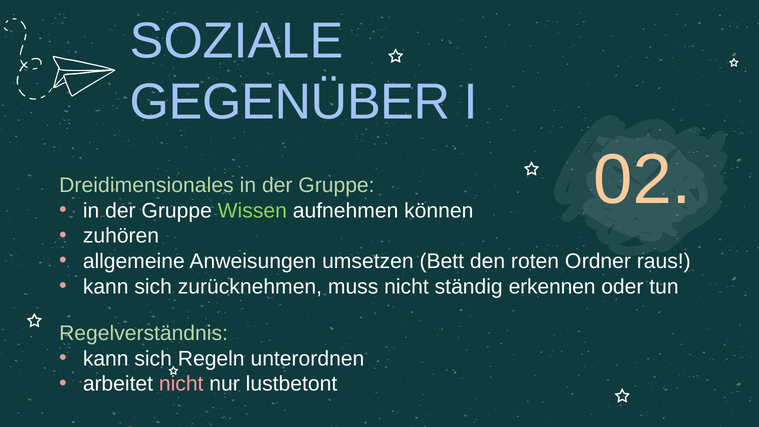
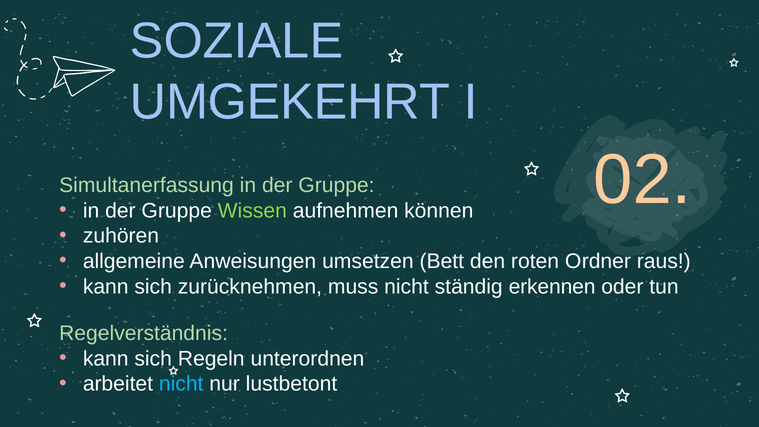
GEGENÜBER: GEGENÜBER -> UMGEKEHRT
Dreidimensionales: Dreidimensionales -> Simultanerfassung
nicht at (181, 384) colour: pink -> light blue
